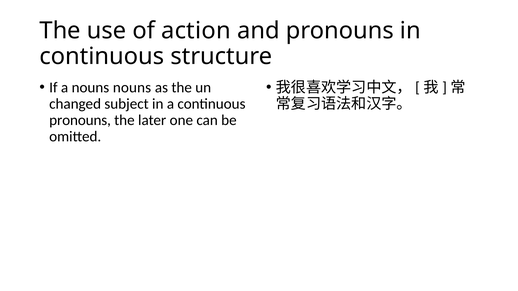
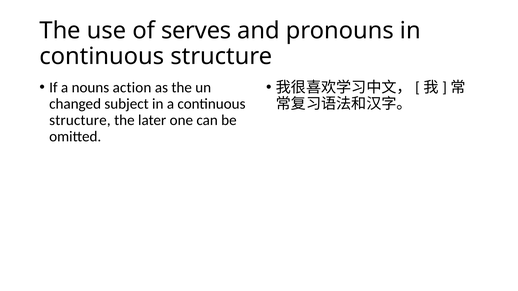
action: action -> serves
nouns nouns: nouns -> action
pronouns at (80, 120): pronouns -> structure
